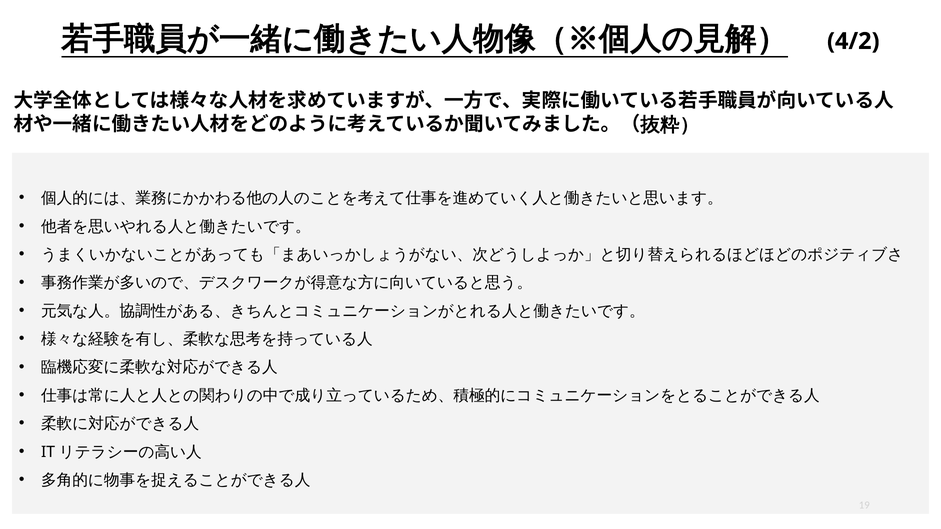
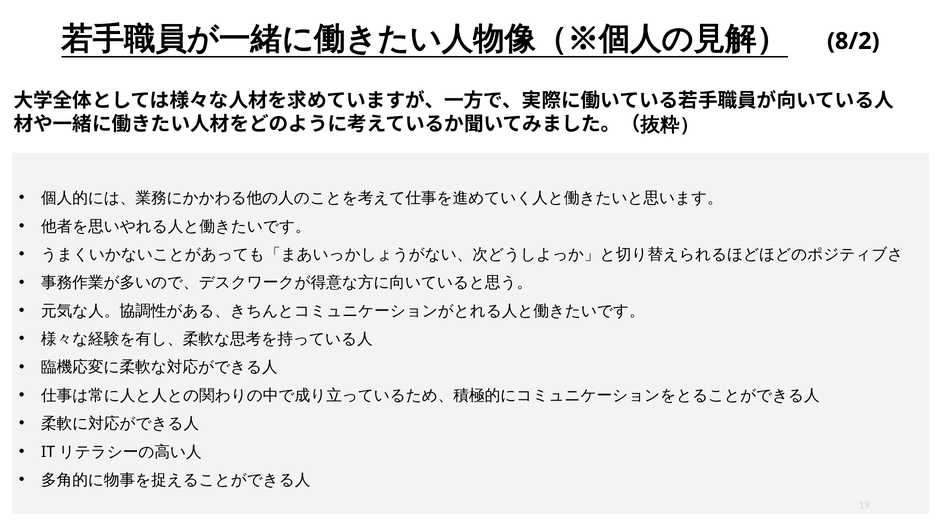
4/2: 4/2 -> 8/2
